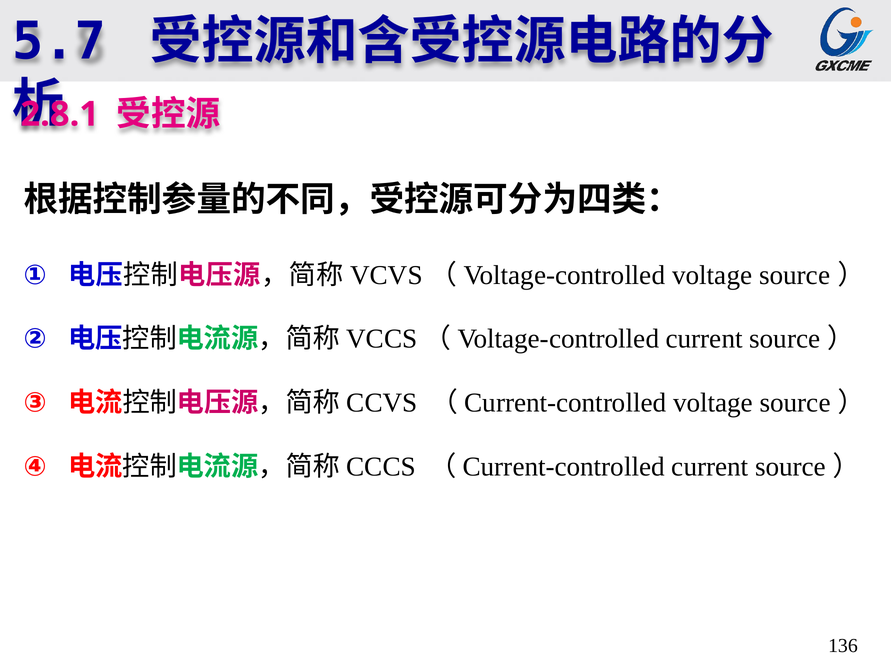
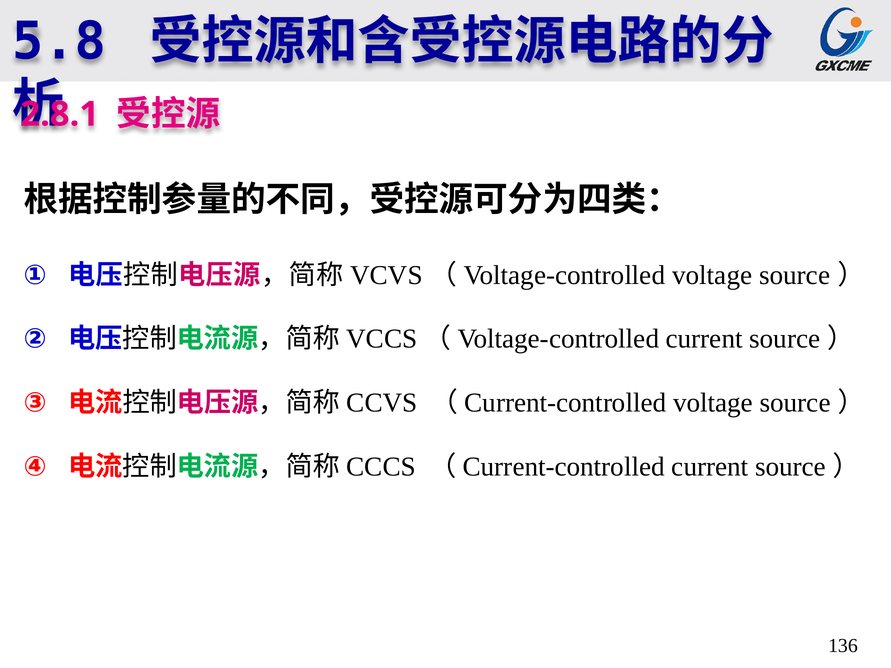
5.7: 5.7 -> 5.8
